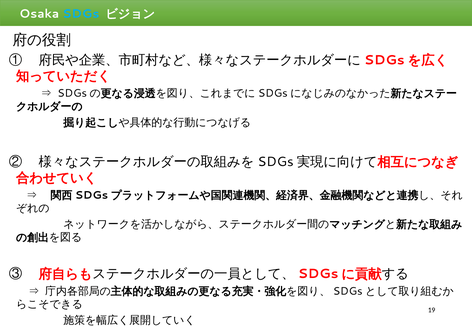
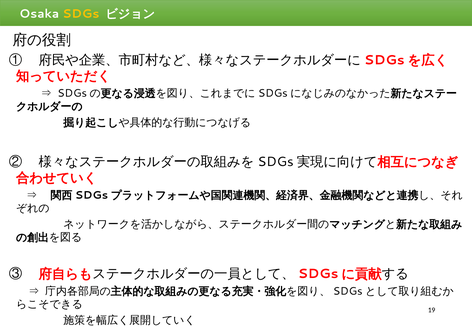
SDGs colour: light blue -> yellow
